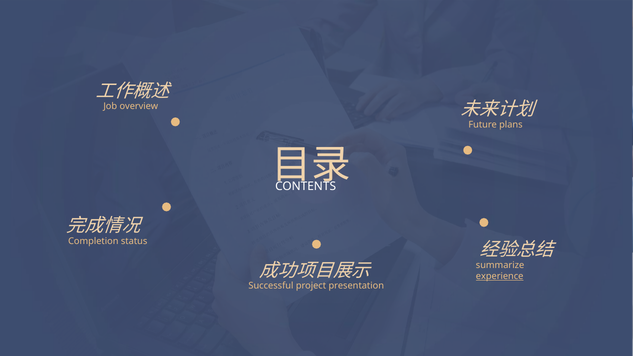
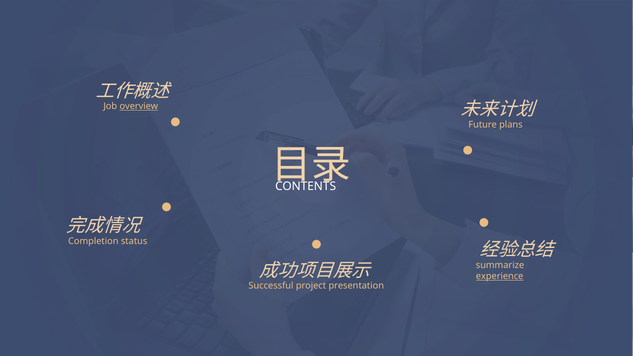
overview underline: none -> present
